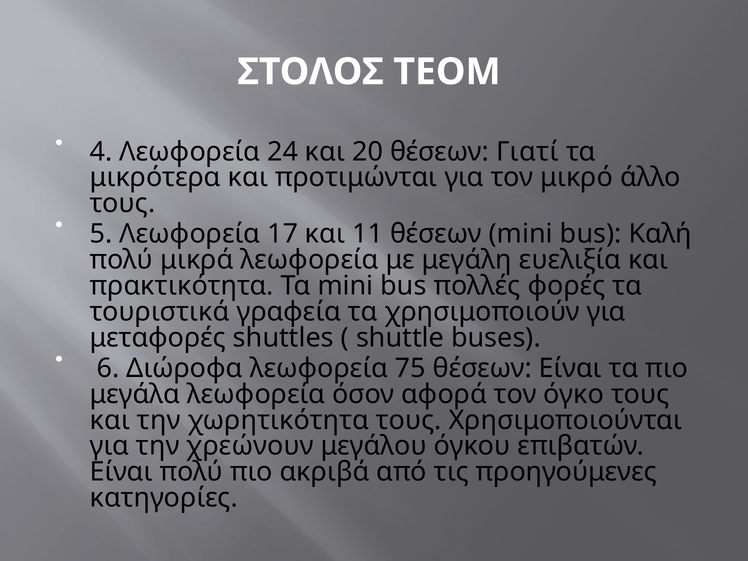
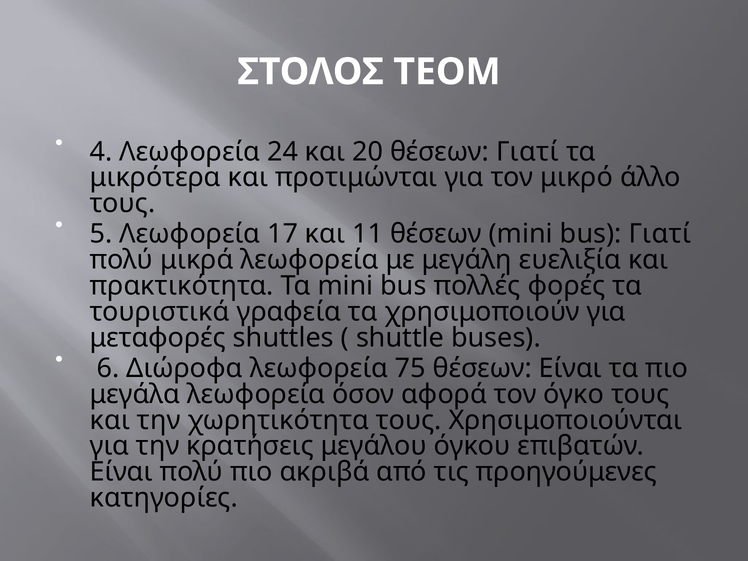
bus Καλή: Καλή -> Γιατί
χρεώνουν: χρεώνουν -> κρατήσεις
